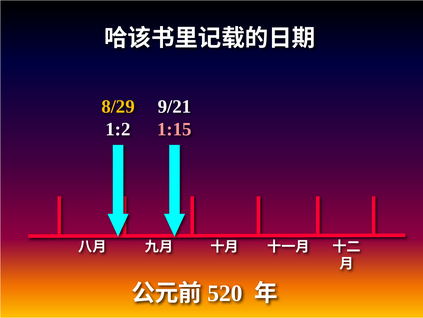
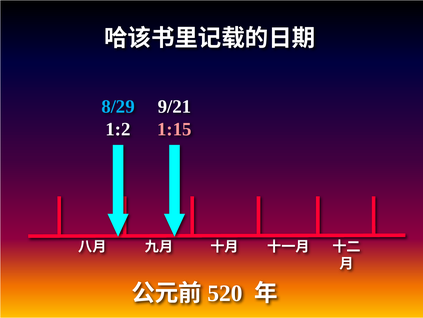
8/29 colour: yellow -> light blue
